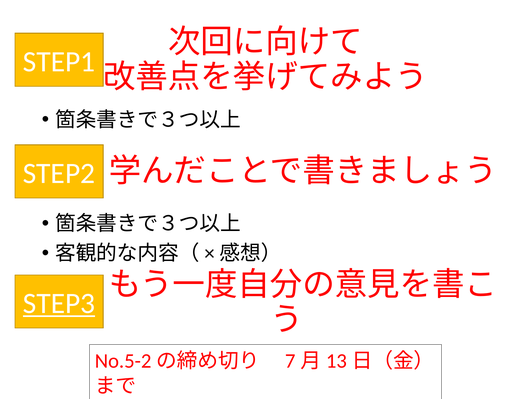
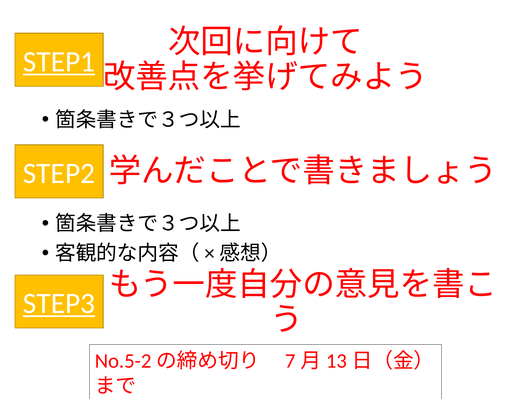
STEP1 underline: none -> present
